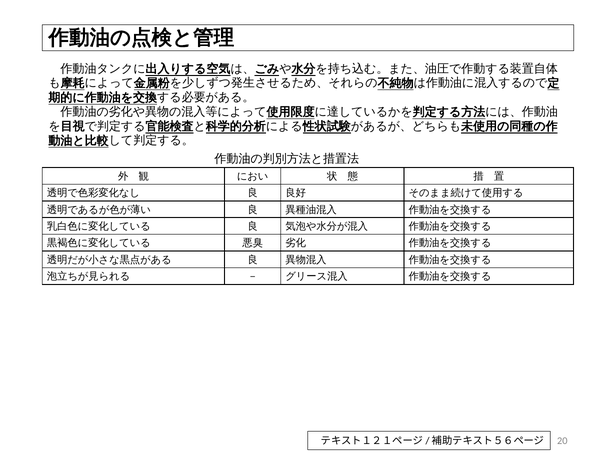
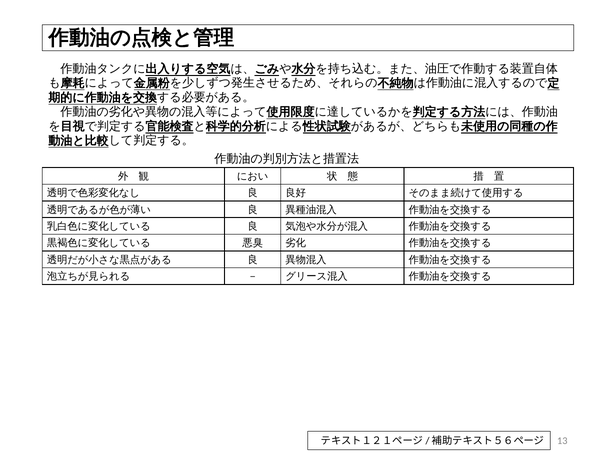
20: 20 -> 13
